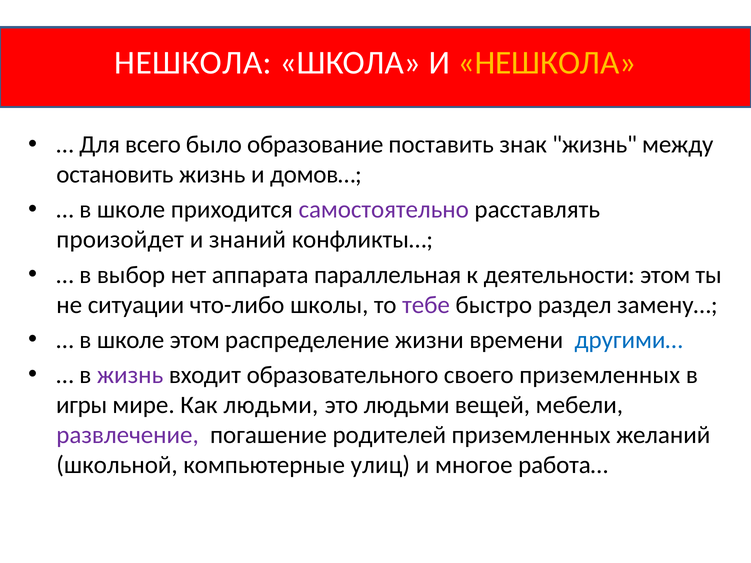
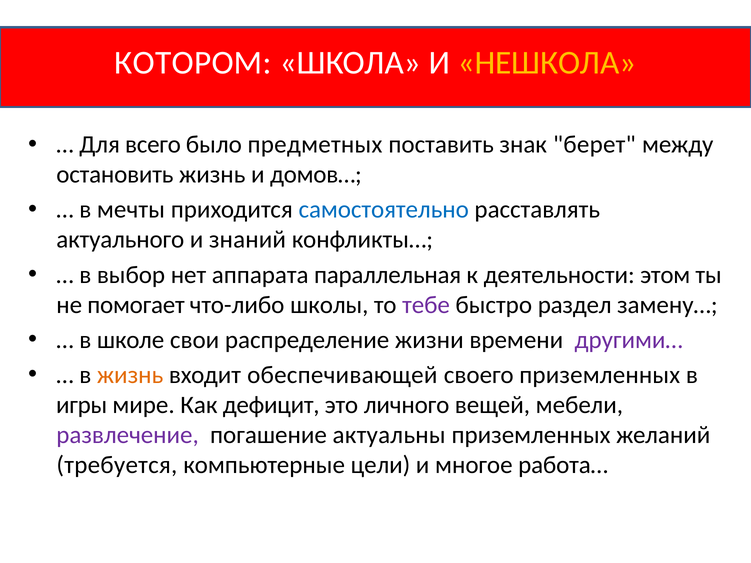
НЕШКОЛА at (193, 63): НЕШКОЛА -> КОТОРОМ
образование: образование -> предметных
знак жизнь: жизнь -> берет
школе at (131, 210): школе -> мечты
самостоятельно colour: purple -> blue
произойдет: произойдет -> актуального
ситуации: ситуации -> помогает
школе этом: этом -> свои
другими… colour: blue -> purple
жизнь at (130, 375) colour: purple -> orange
образовательного: образовательного -> обеспечивающей
Как людьми: людьми -> дефицит
это людьми: людьми -> личного
родителей: родителей -> актуальны
школьной: школьной -> требуется
улиц: улиц -> цели
